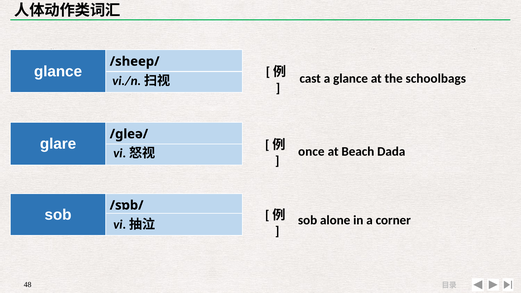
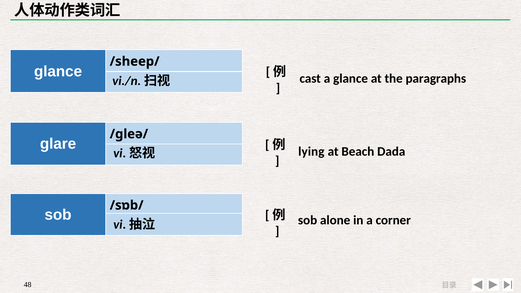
schoolbags: schoolbags -> paragraphs
once: once -> lying
